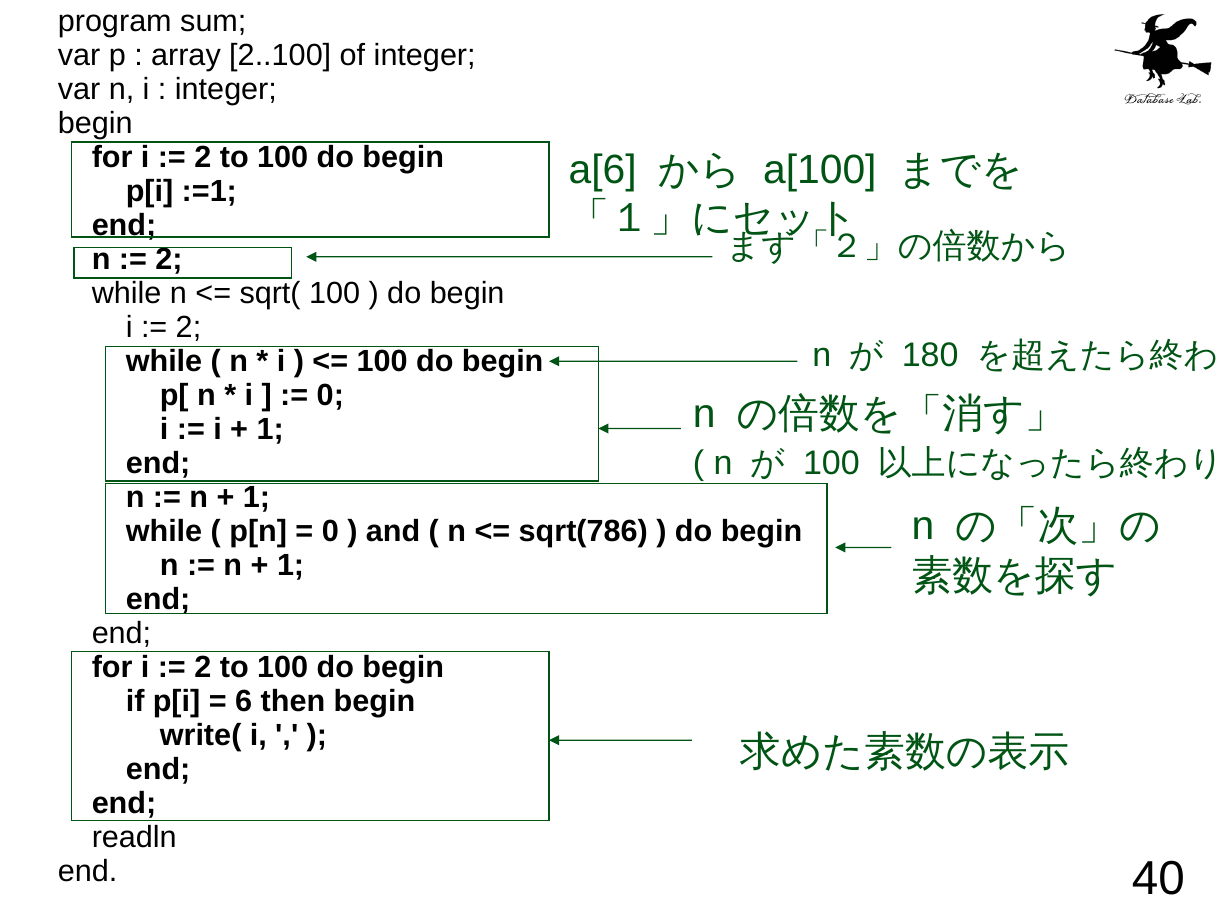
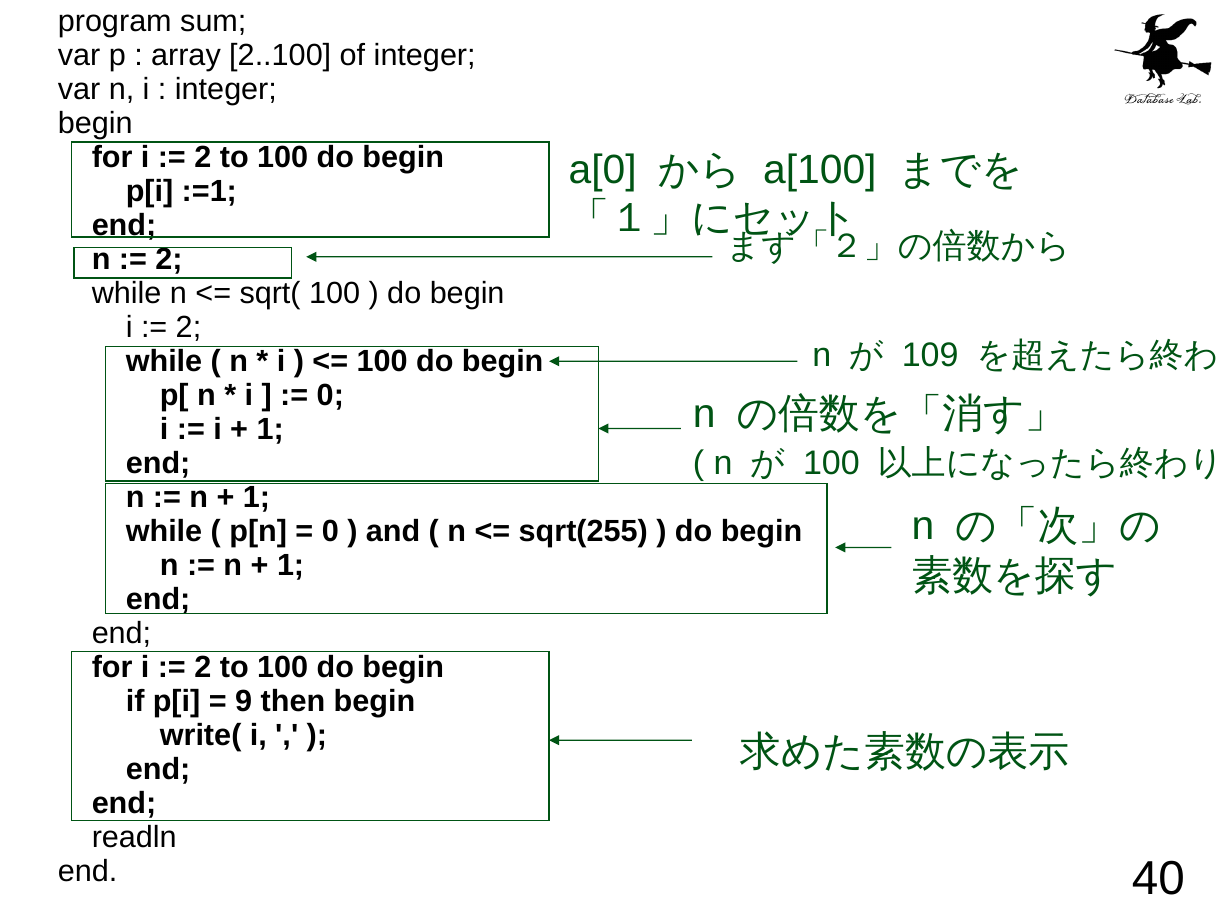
a[6: a[6 -> a[0
180: 180 -> 109
sqrt(786: sqrt(786 -> sqrt(255
6: 6 -> 9
